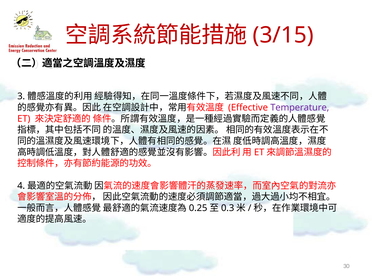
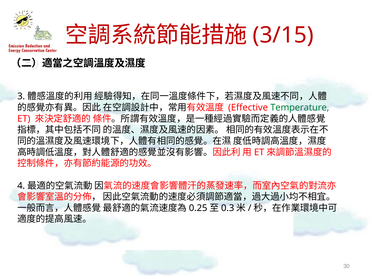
Temperature colour: purple -> green
